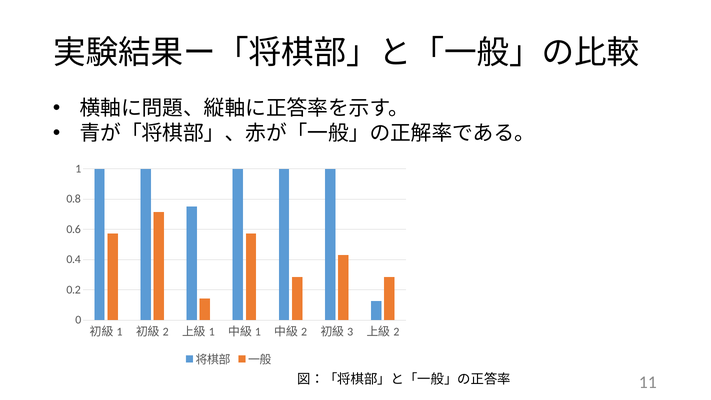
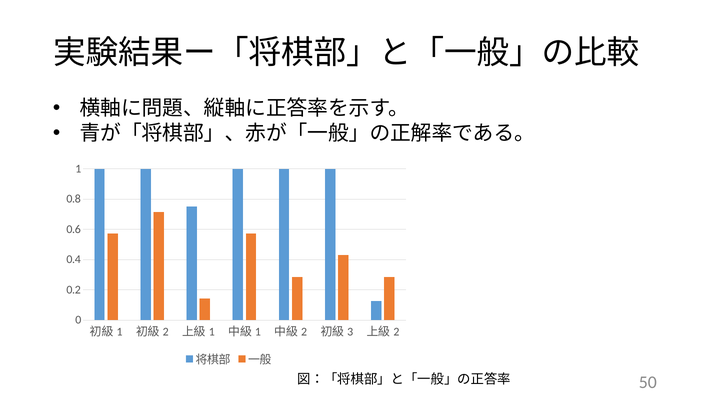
11: 11 -> 50
